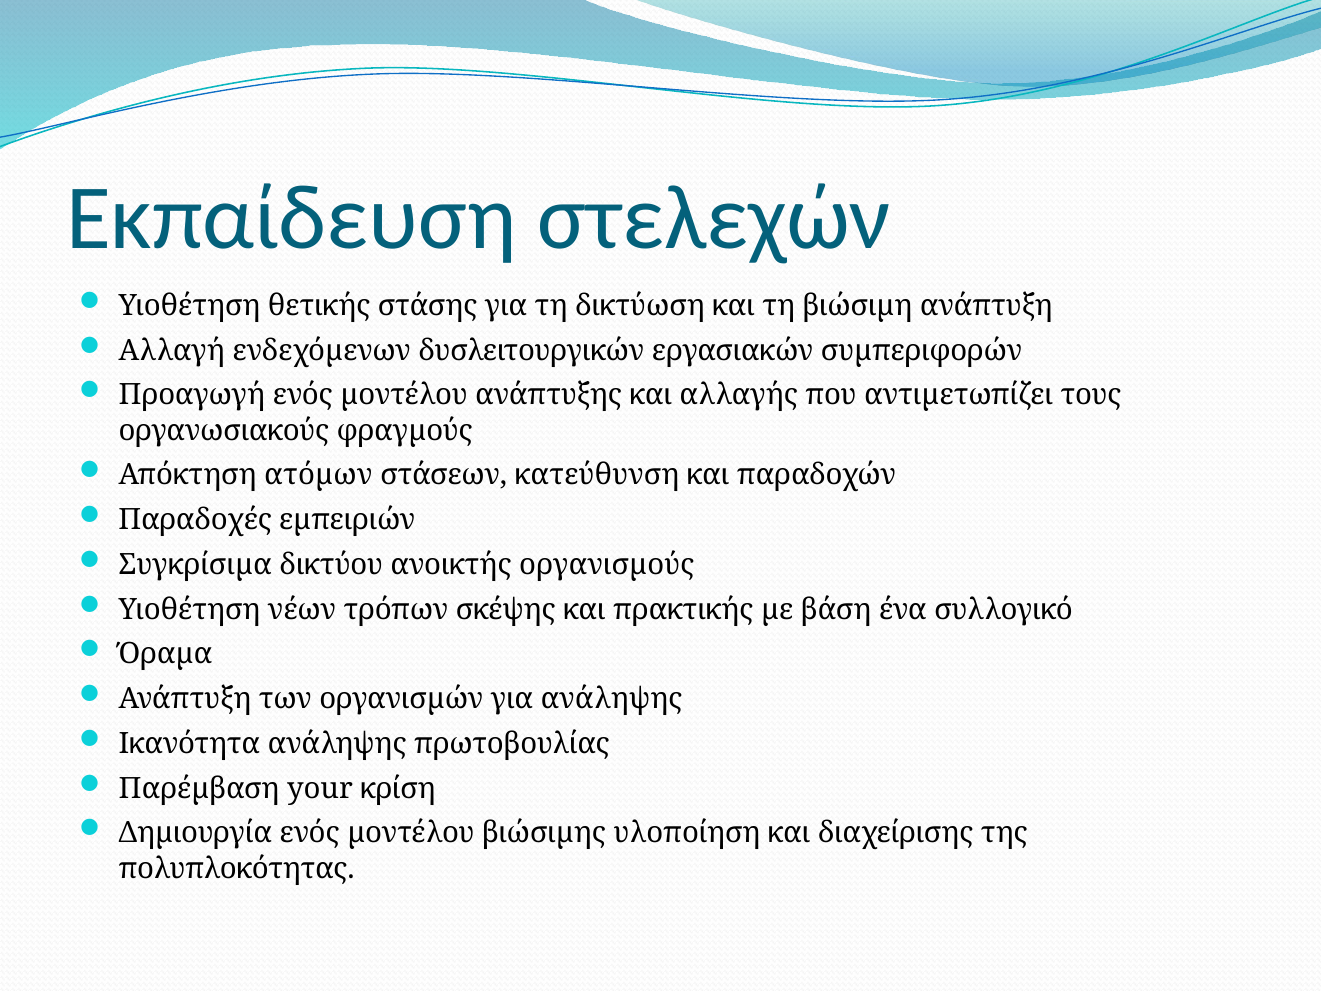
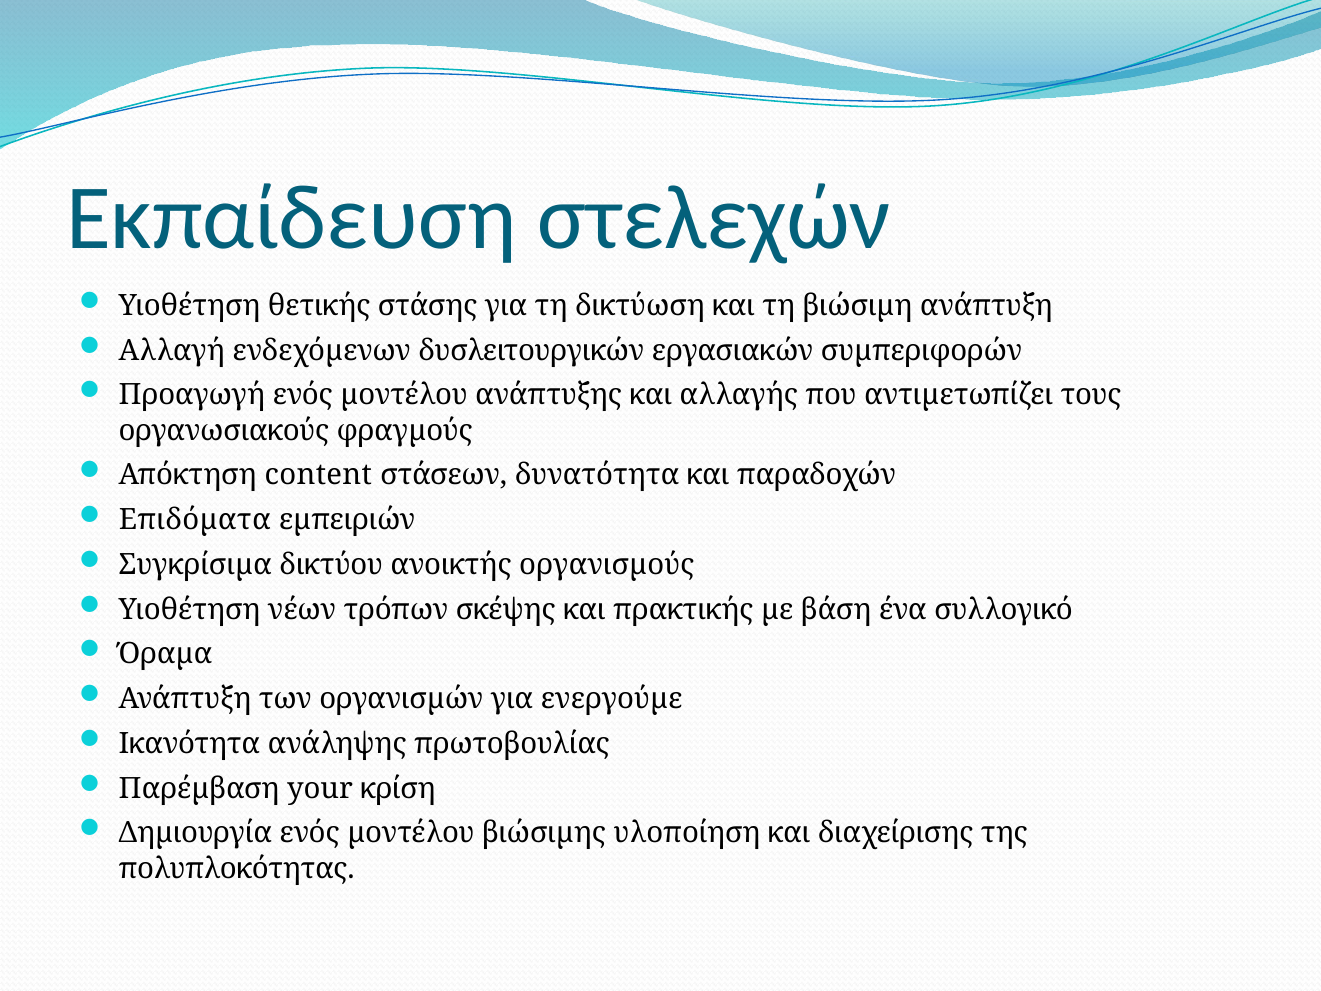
ατόµων: ατόµων -> content
κατεύθυνση: κατεύθυνση -> δυνατότητα
Παραδοχές: Παραδοχές -> Επιδόµατα
για ανάληψης: ανάληψης -> ενεργούµε
